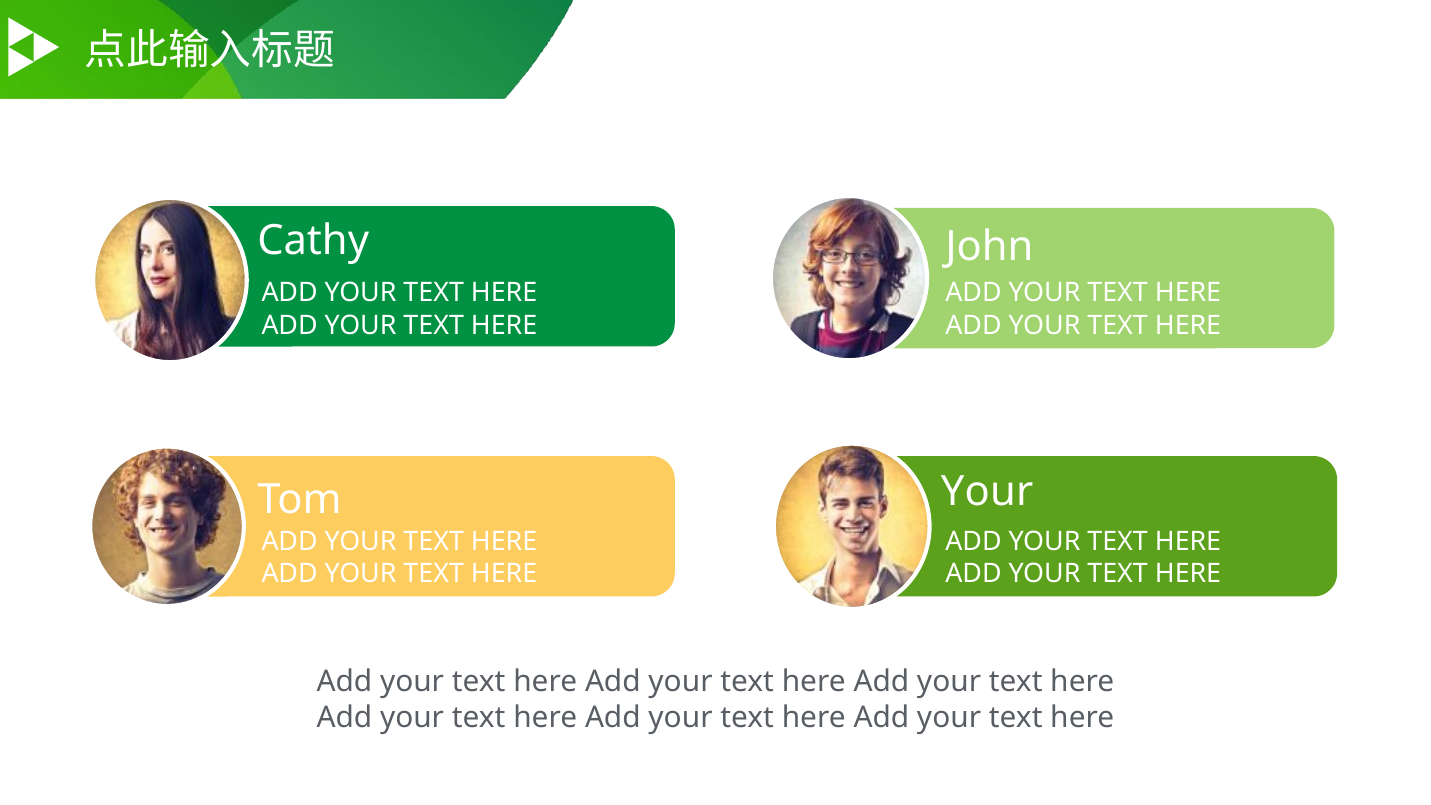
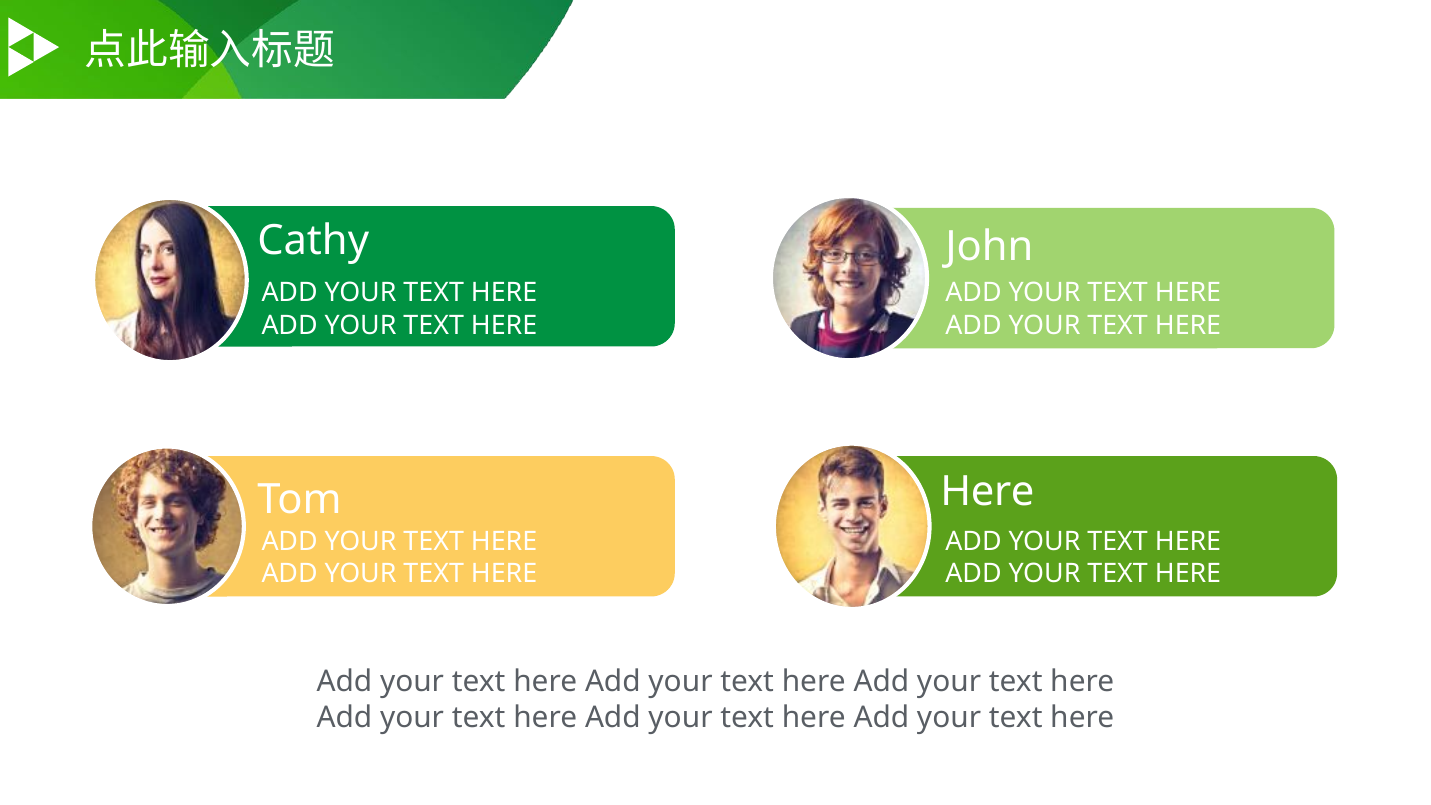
Your at (987, 491): Your -> Here
